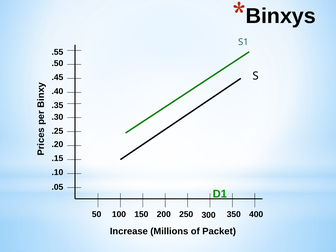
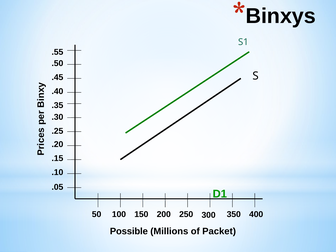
Increase: Increase -> Possible
